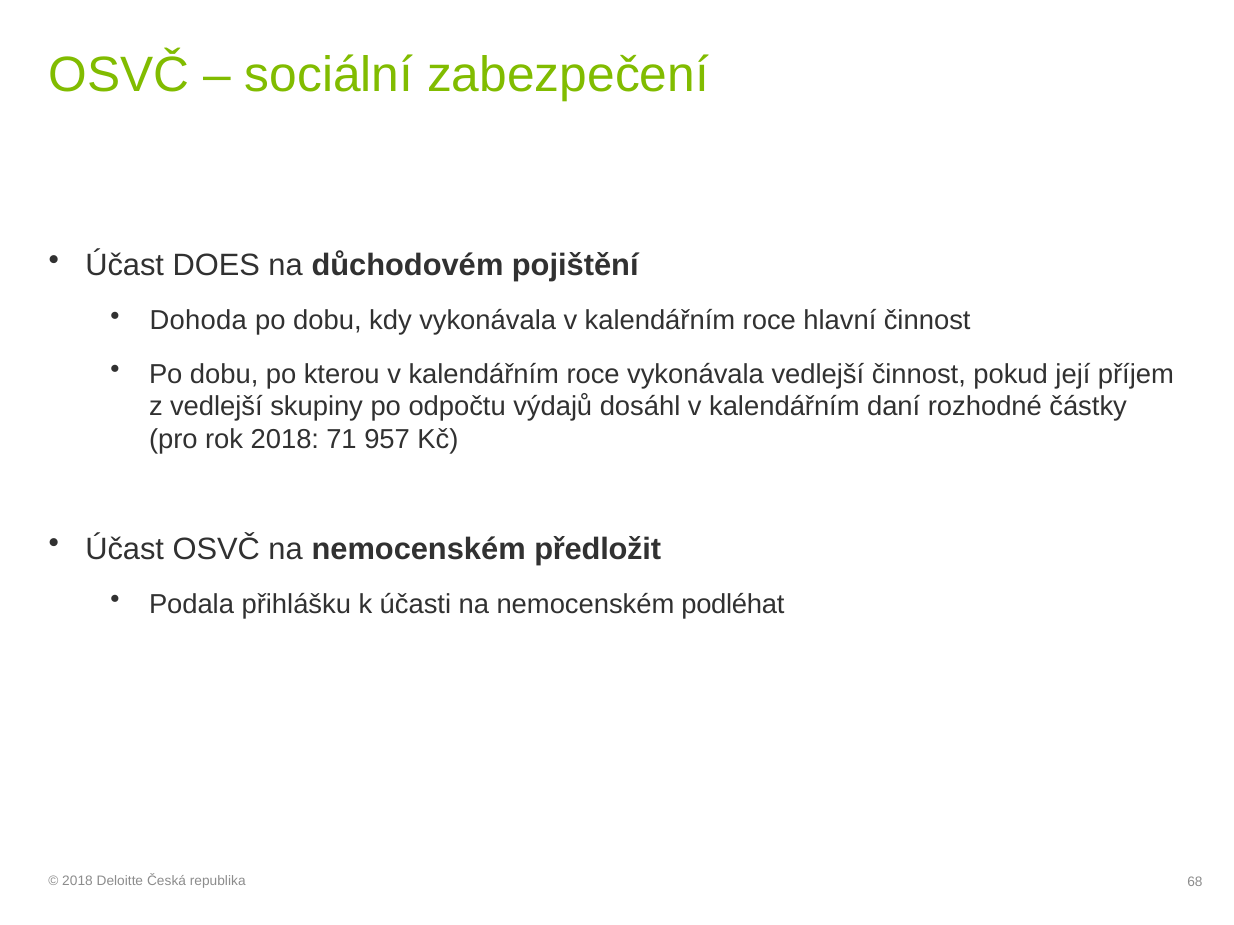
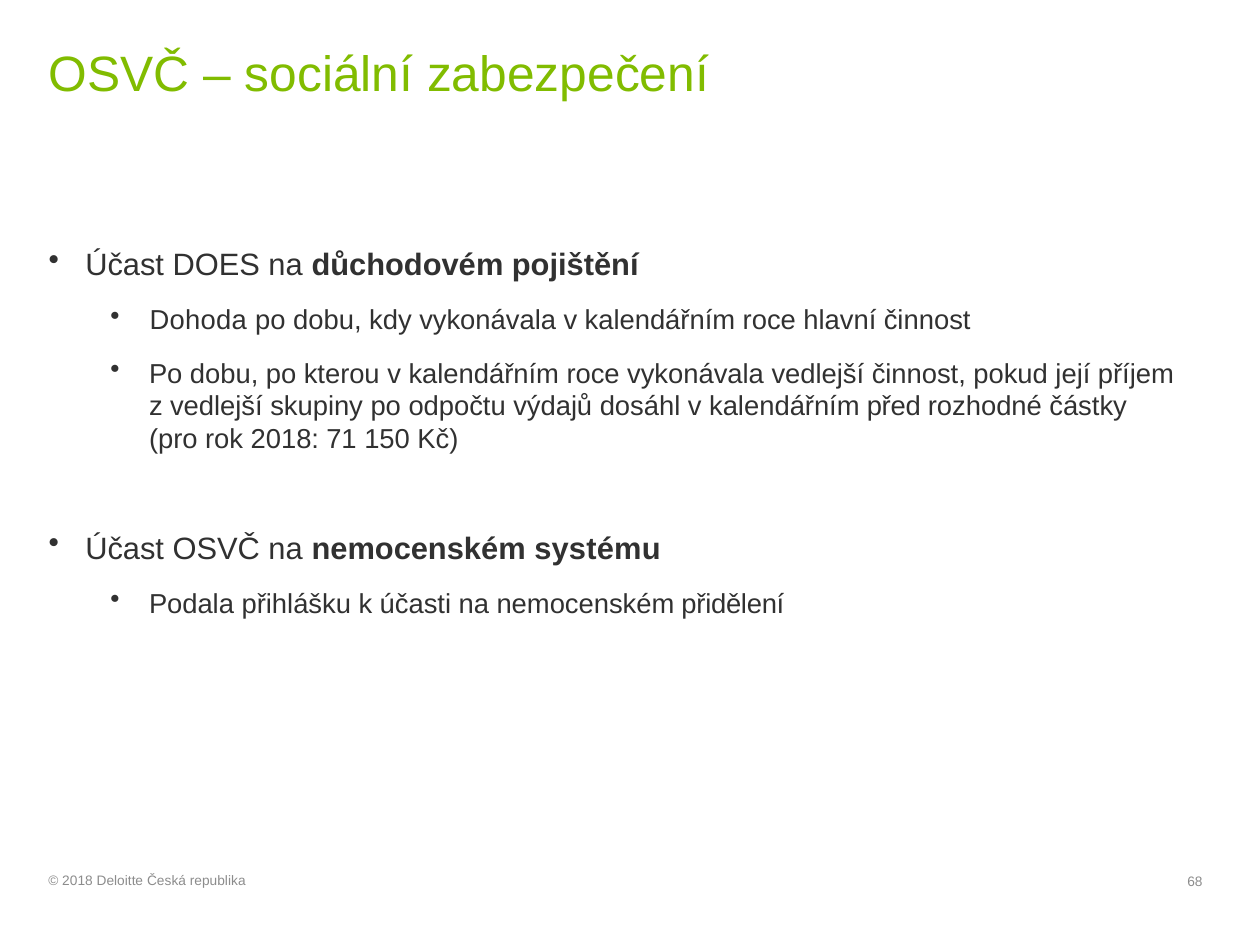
daní: daní -> před
957: 957 -> 150
předložit: předložit -> systému
podléhat: podléhat -> přidělení
